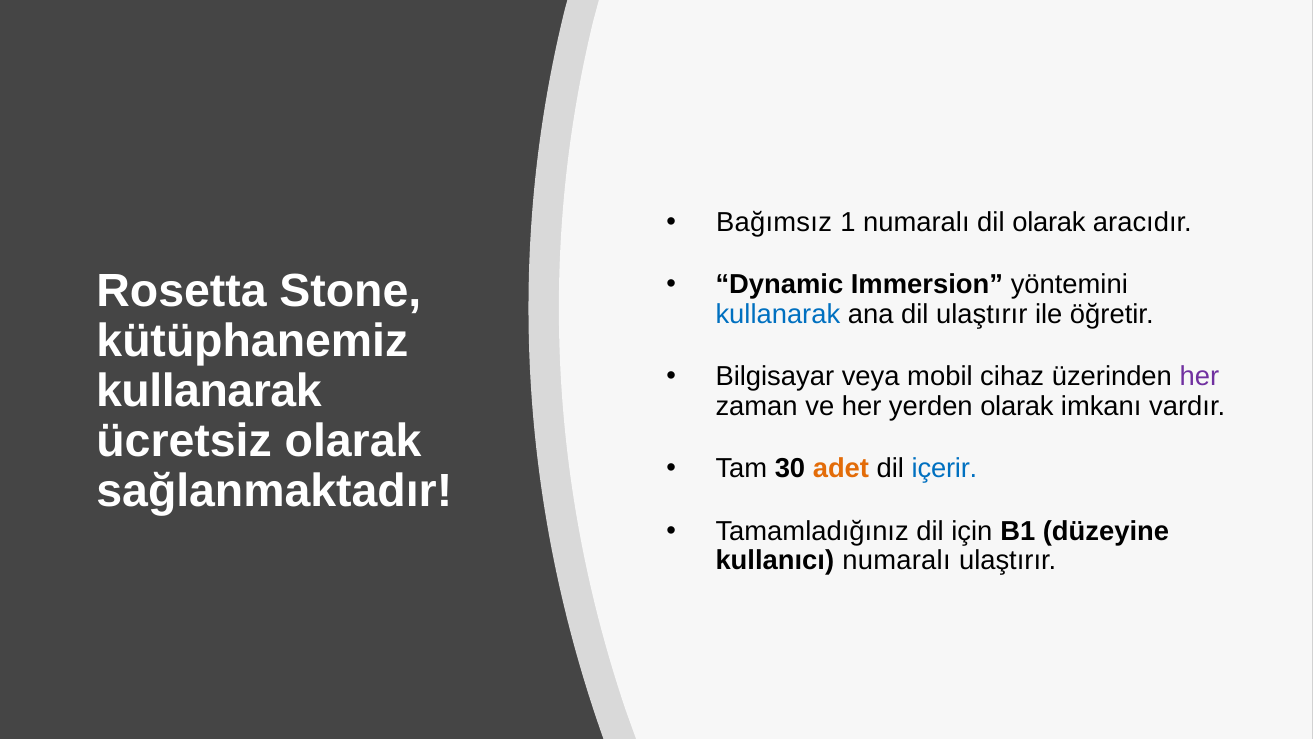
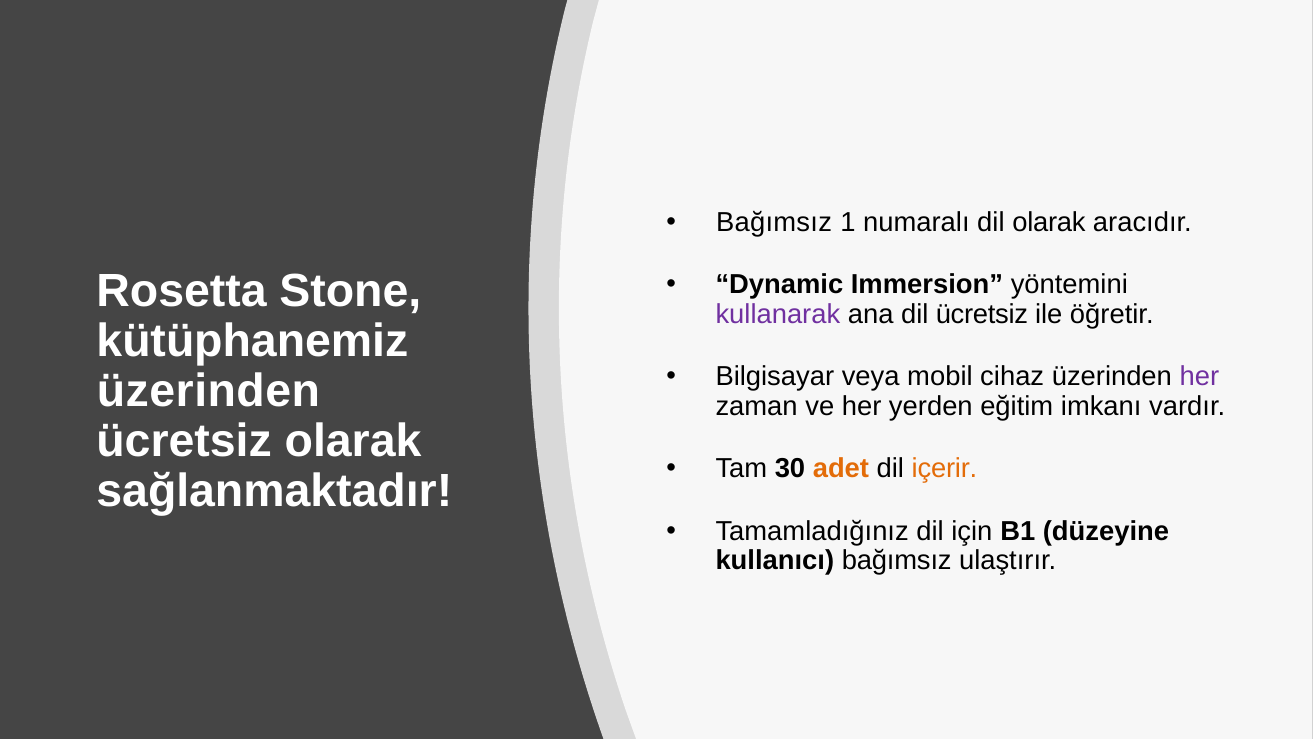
kullanarak at (778, 314) colour: blue -> purple
dil ulaştırır: ulaştırır -> ücretsiz
kullanarak at (209, 391): kullanarak -> üzerinden
yerden olarak: olarak -> eğitim
içerir colour: blue -> orange
kullanıcı numaralı: numaralı -> bağımsız
